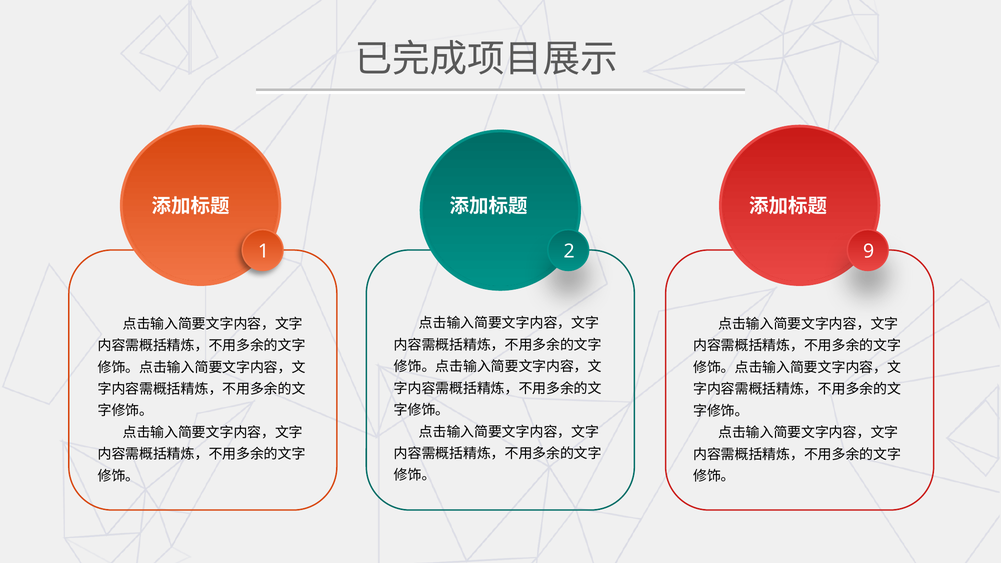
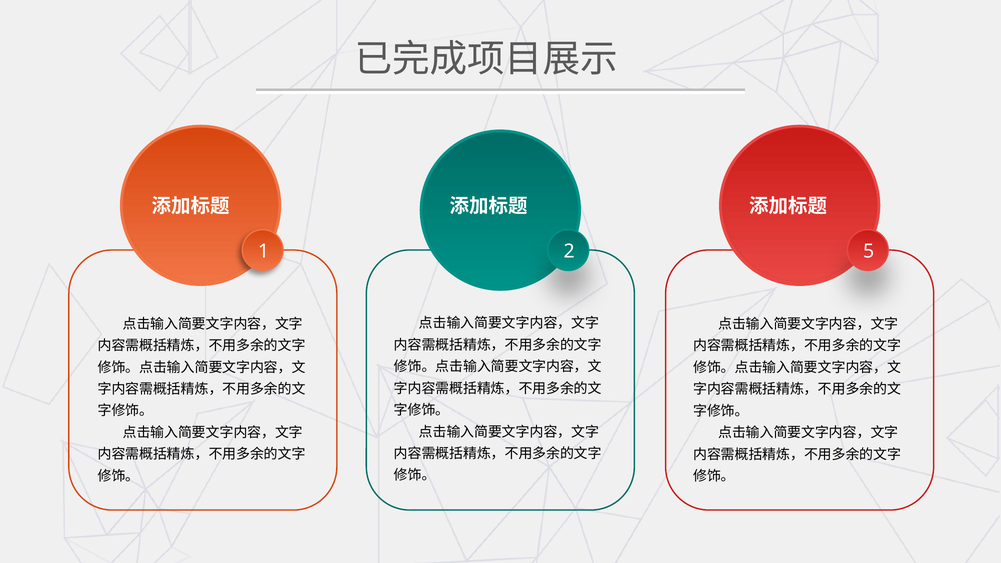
9: 9 -> 5
